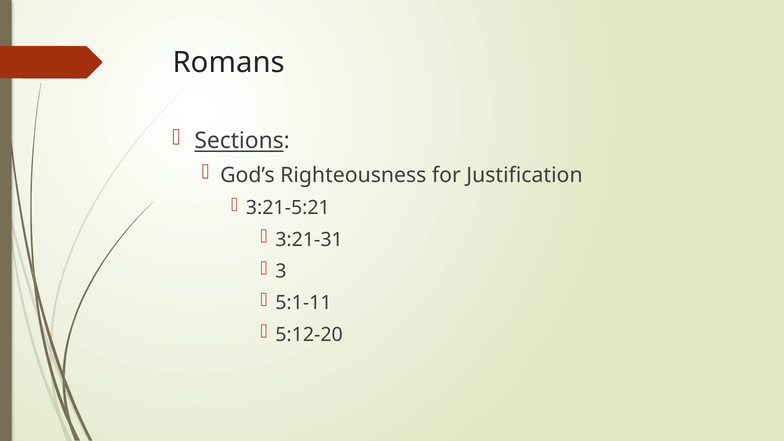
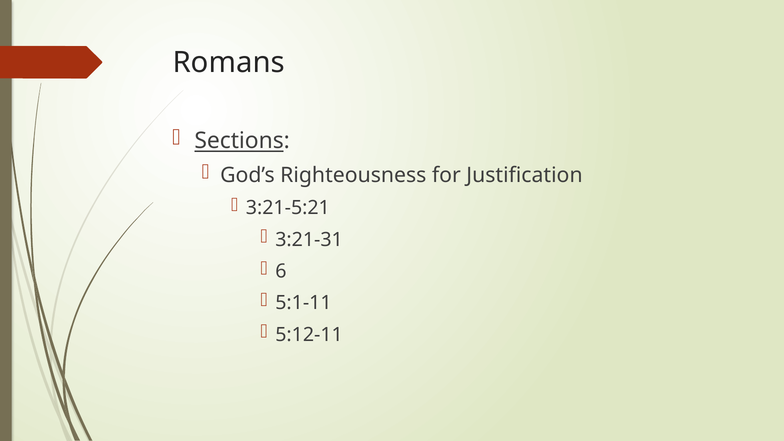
3: 3 -> 6
5:12-20: 5:12-20 -> 5:12-11
